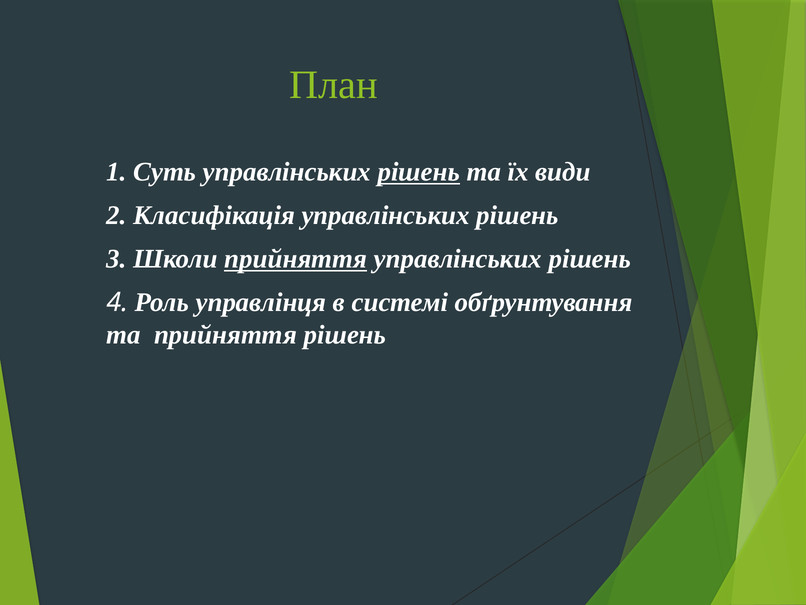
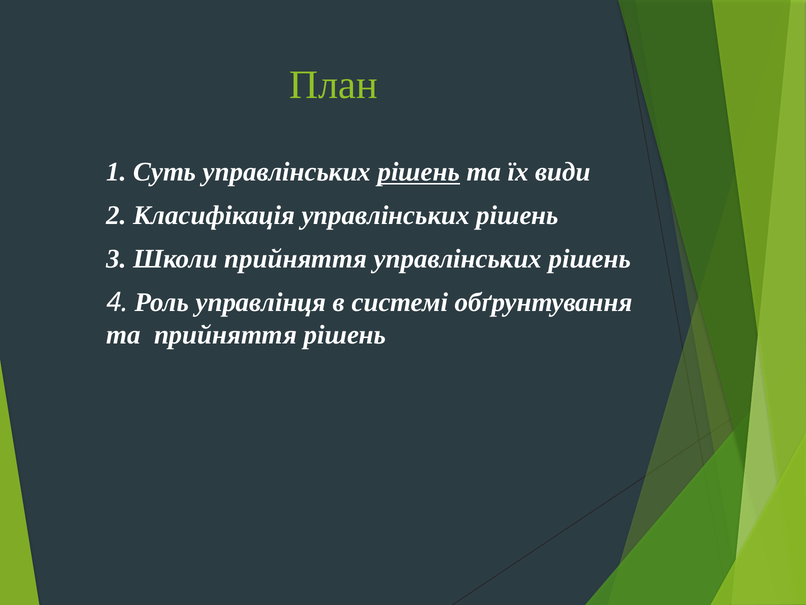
прийняття at (296, 259) underline: present -> none
